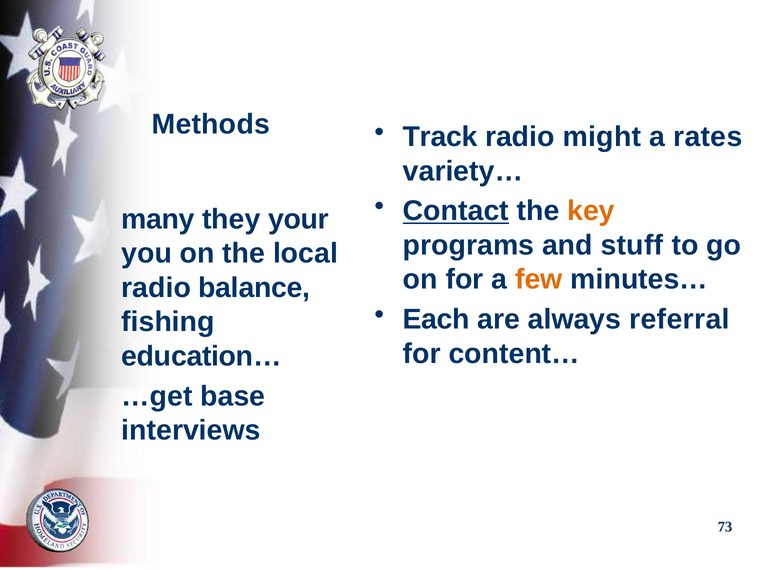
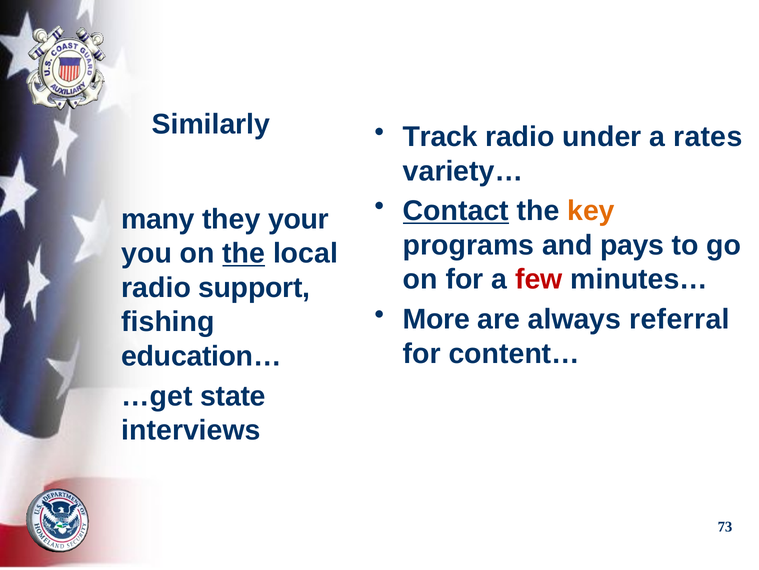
Methods: Methods -> Similarly
might: might -> under
stuff: stuff -> pays
the at (244, 253) underline: none -> present
few colour: orange -> red
balance: balance -> support
Each: Each -> More
base: base -> state
